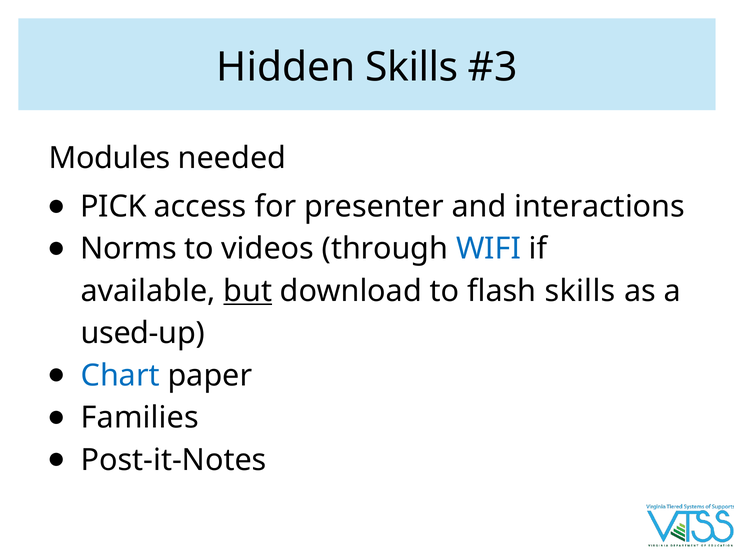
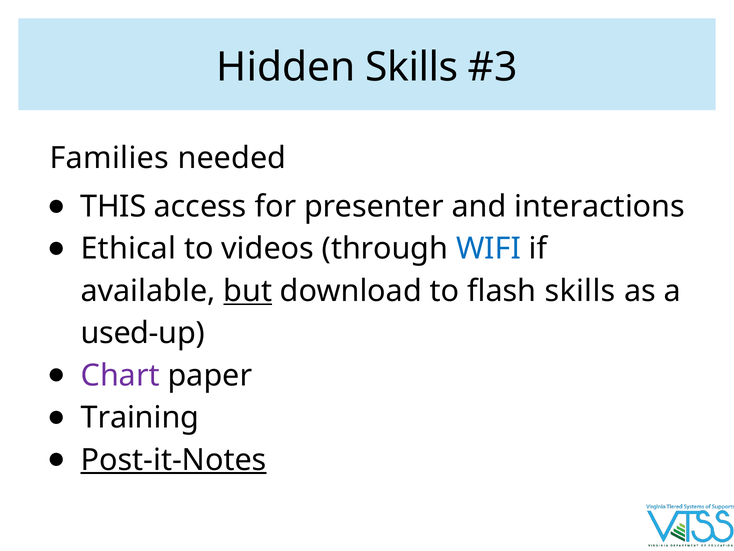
Modules: Modules -> Families
PICK: PICK -> THIS
Norms: Norms -> Ethical
Chart colour: blue -> purple
Families: Families -> Training
Post-it-Notes underline: none -> present
